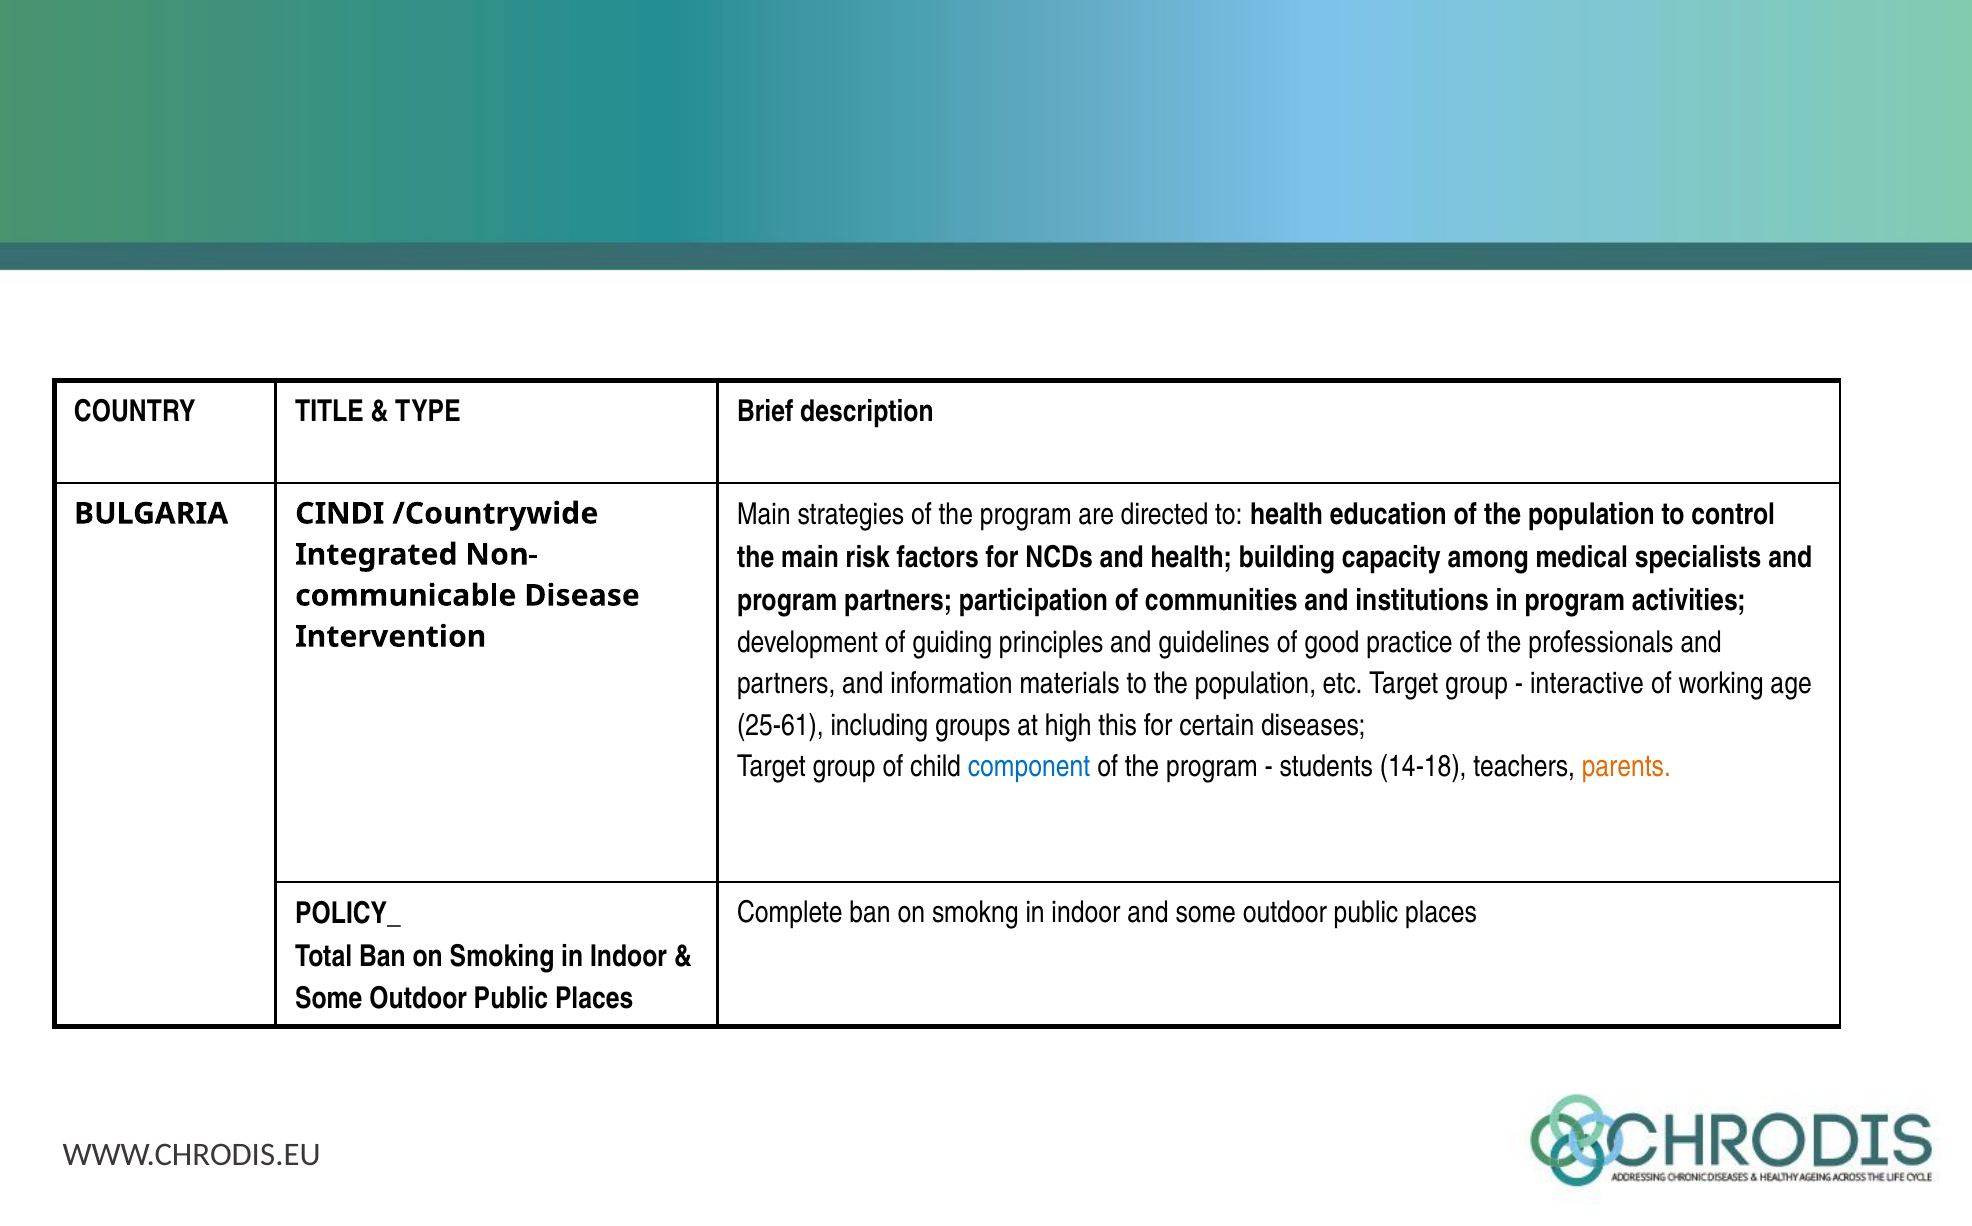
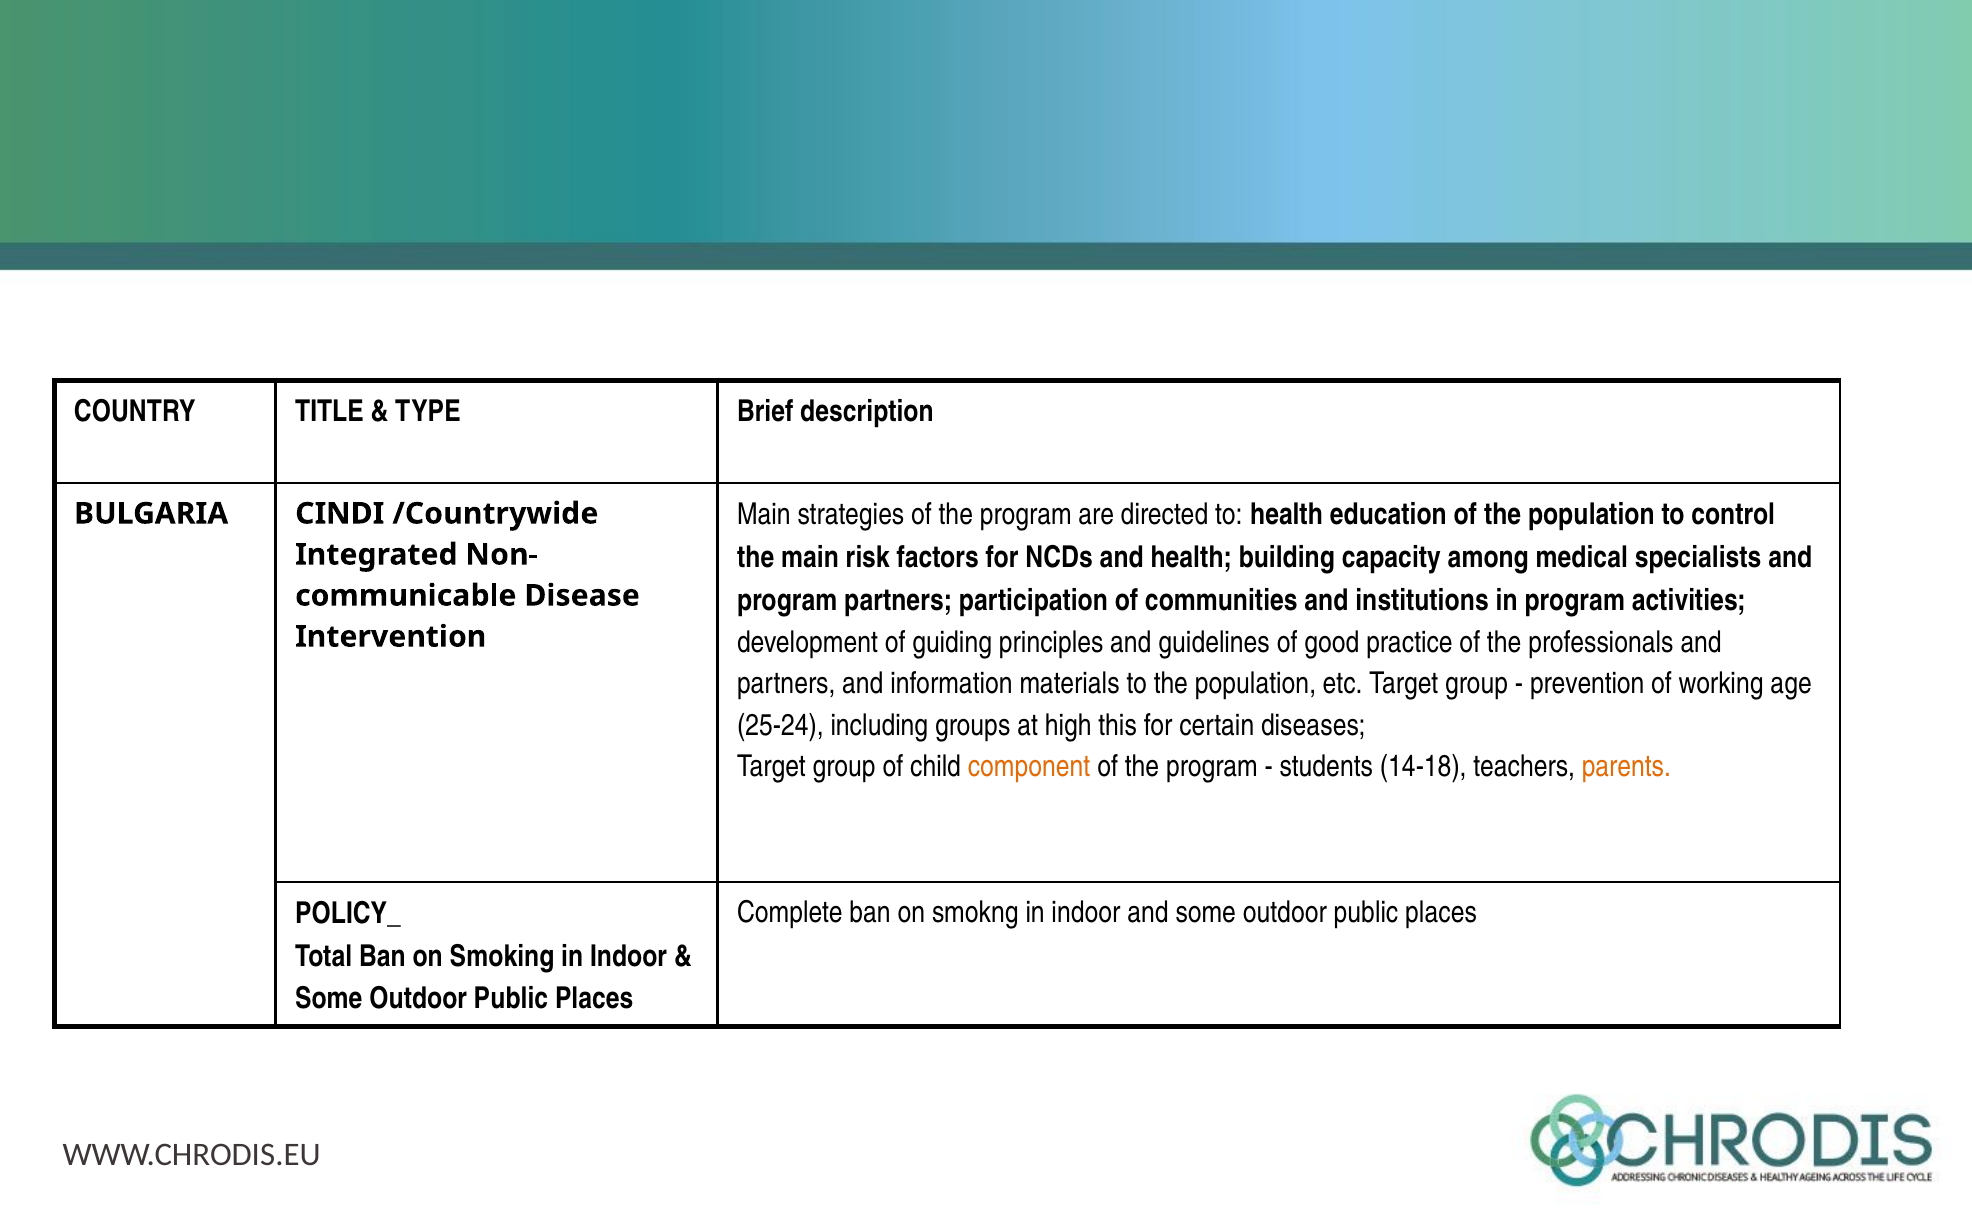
interactive: interactive -> prevention
25-61: 25-61 -> 25-24
component colour: blue -> orange
